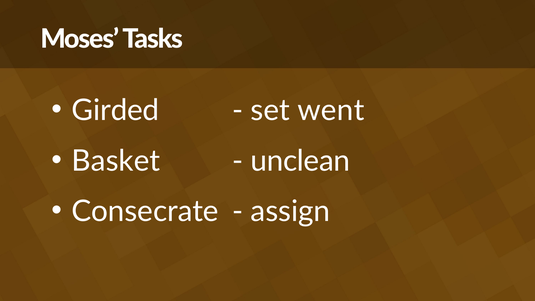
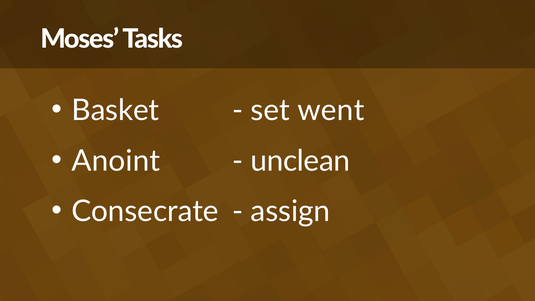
Girded: Girded -> Basket
Basket: Basket -> Anoint
